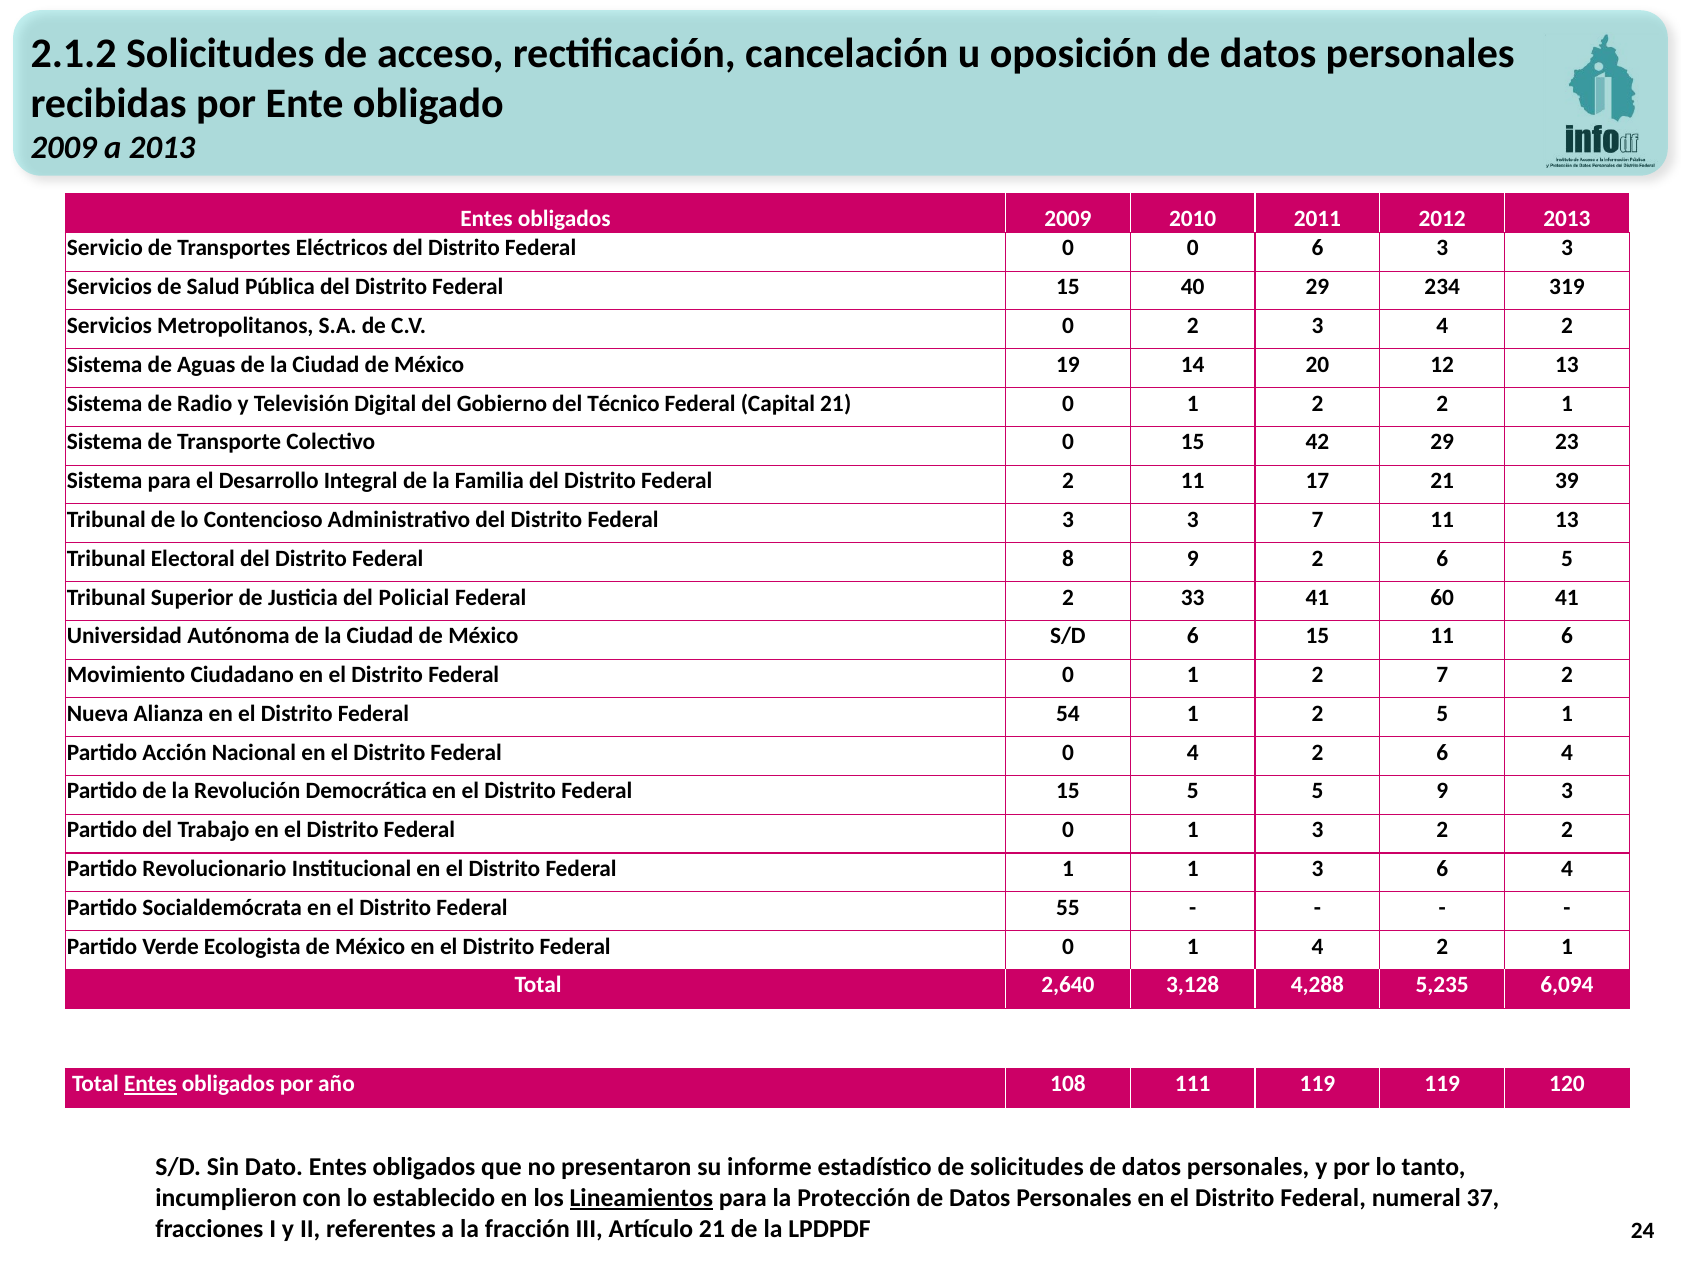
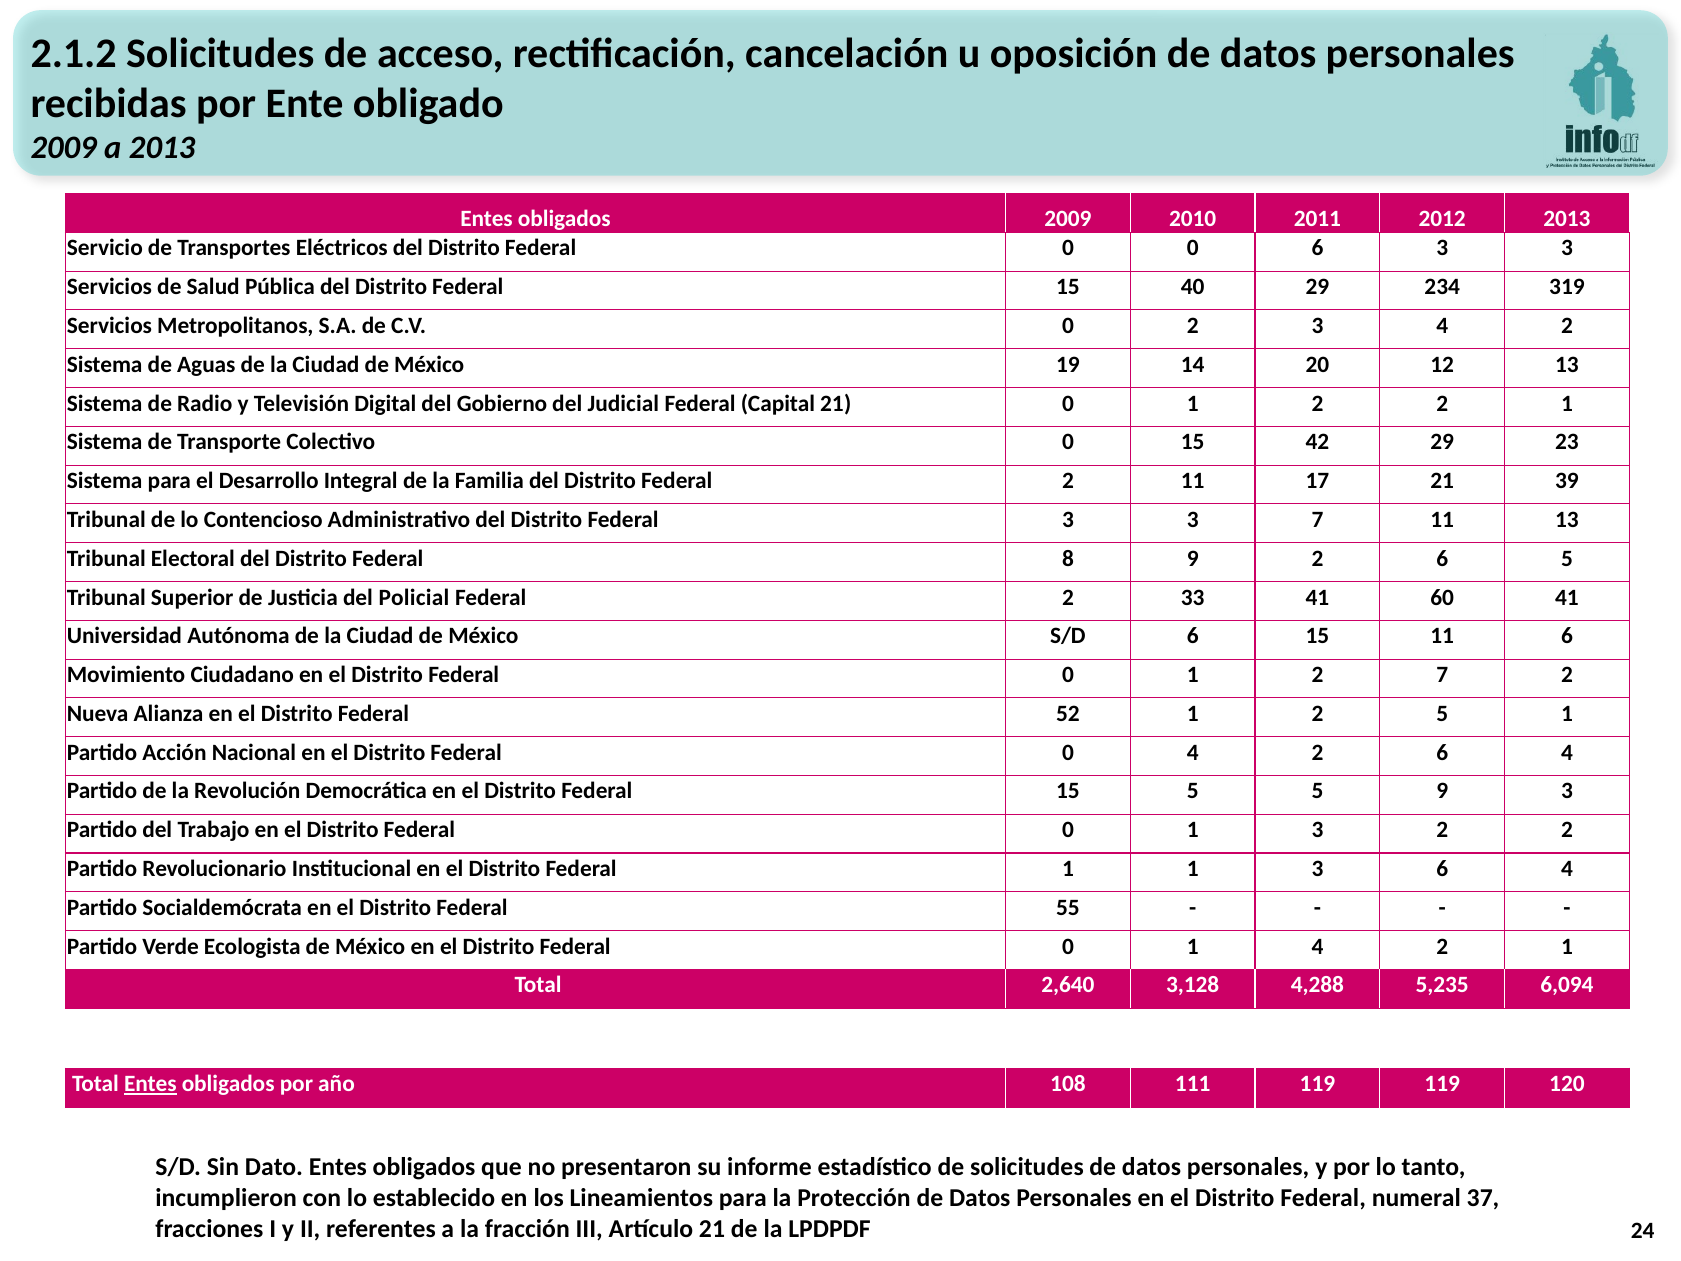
Técnico: Técnico -> Judicial
54: 54 -> 52
Lineamientos underline: present -> none
